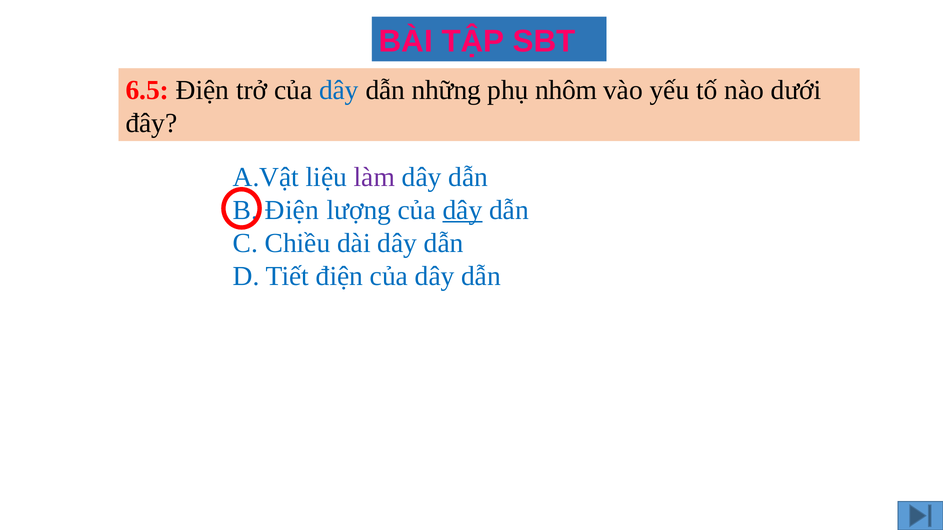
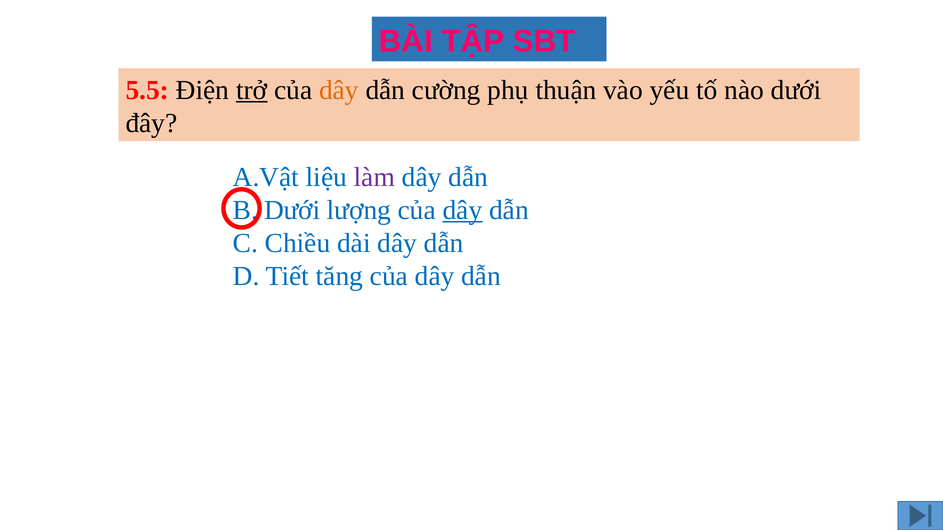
6.5: 6.5 -> 5.5
trở underline: none -> present
dây at (339, 90) colour: blue -> orange
những: những -> cường
nhôm: nhôm -> thuận
Điện at (292, 210): Điện -> Dưới
Tiết điện: điện -> tăng
